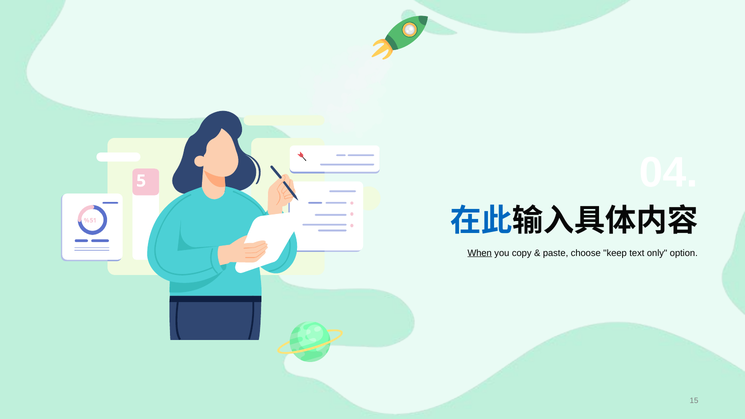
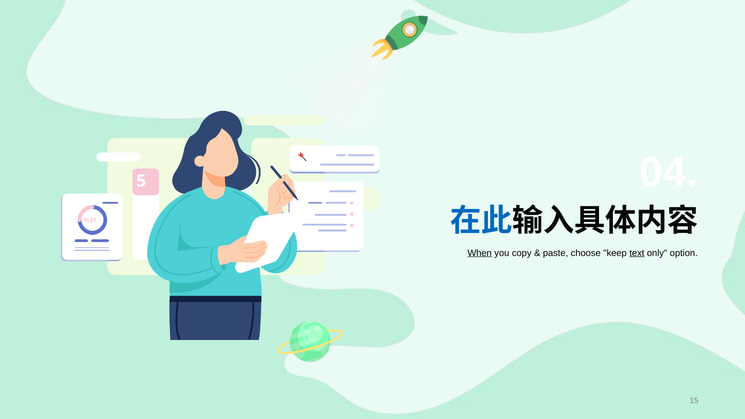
text underline: none -> present
